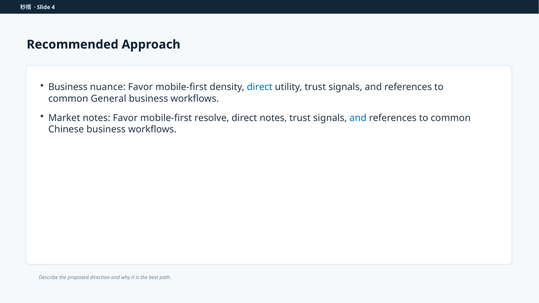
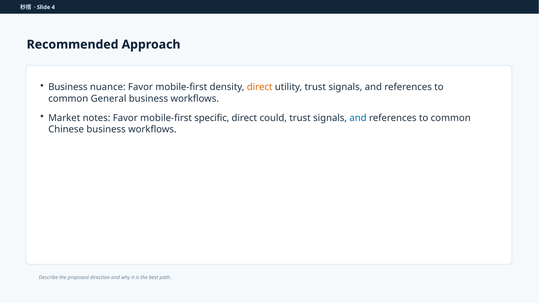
direct at (260, 87) colour: blue -> orange
resolve: resolve -> specific
direct notes: notes -> could
